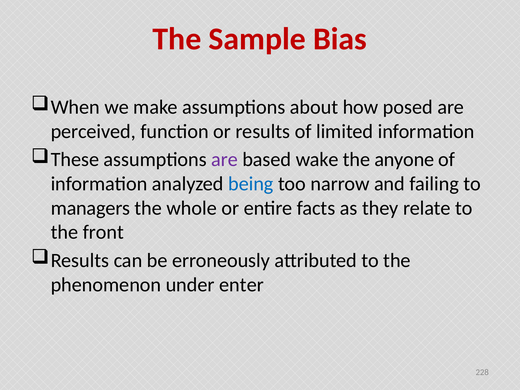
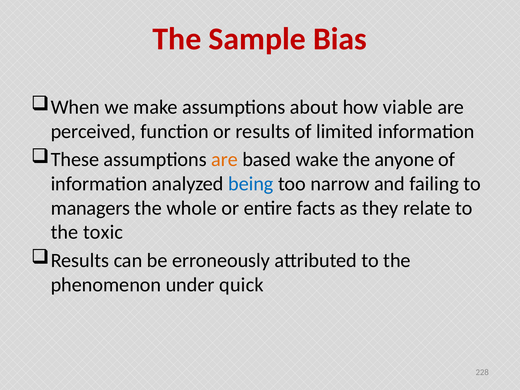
posed: posed -> viable
are at (225, 160) colour: purple -> orange
front: front -> toxic
enter: enter -> quick
